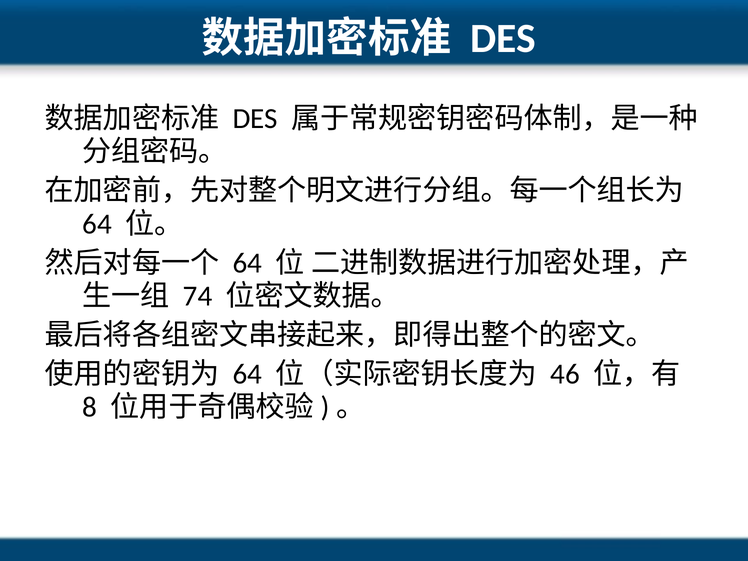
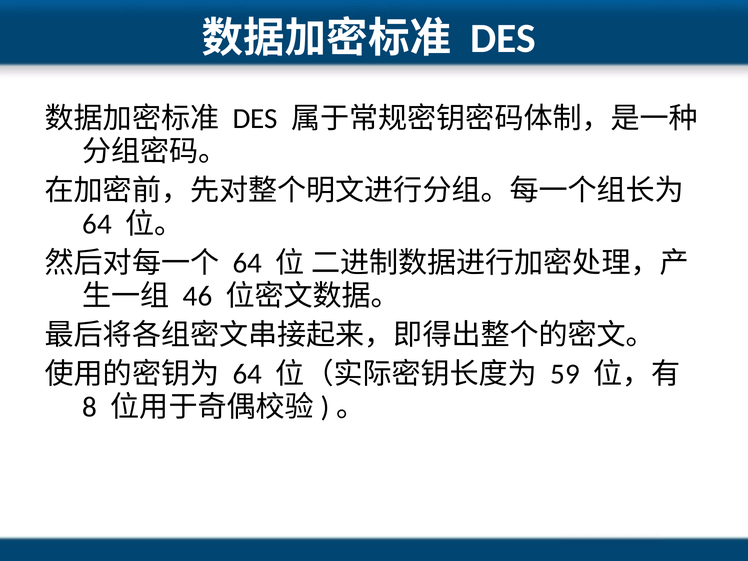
74: 74 -> 46
46: 46 -> 59
